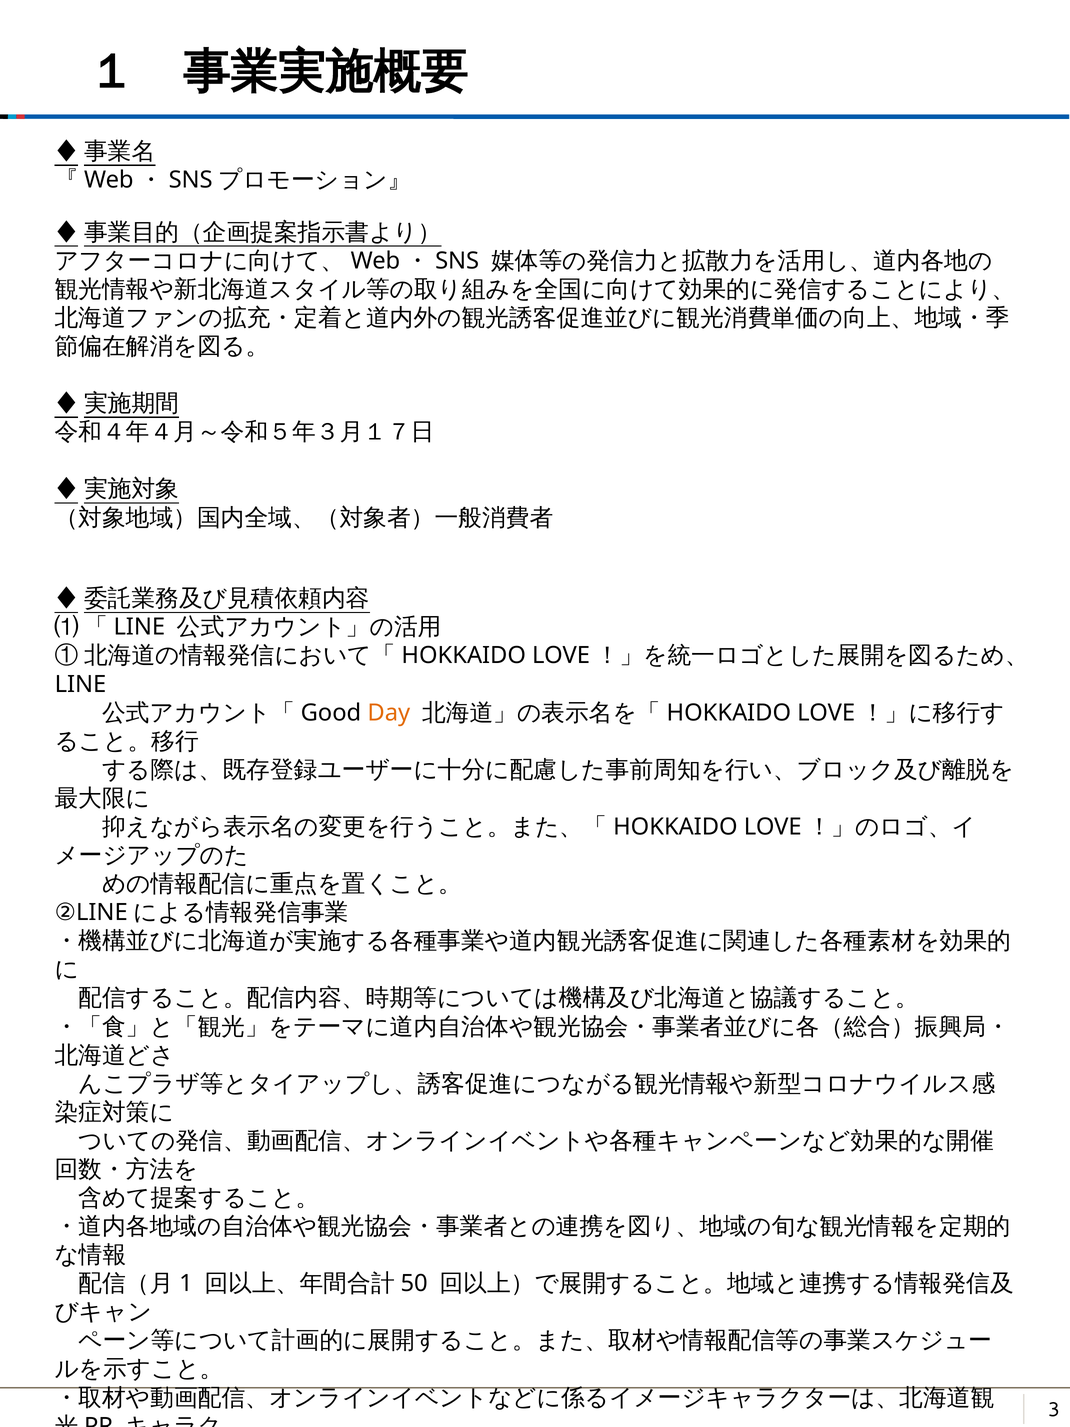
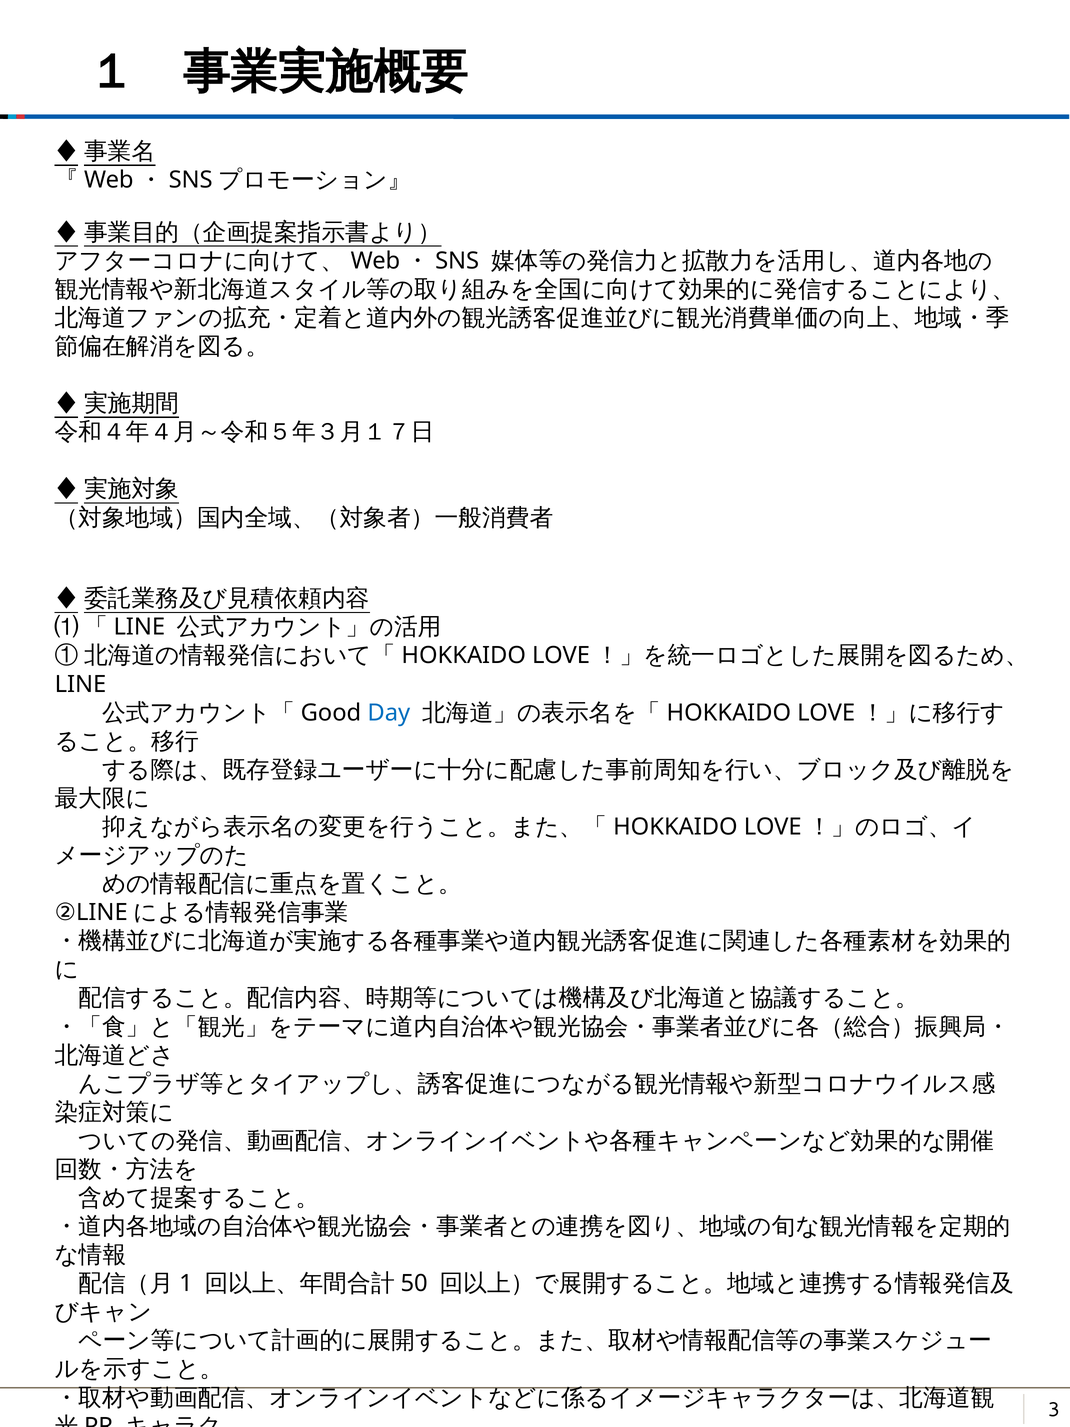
Day colour: orange -> blue
